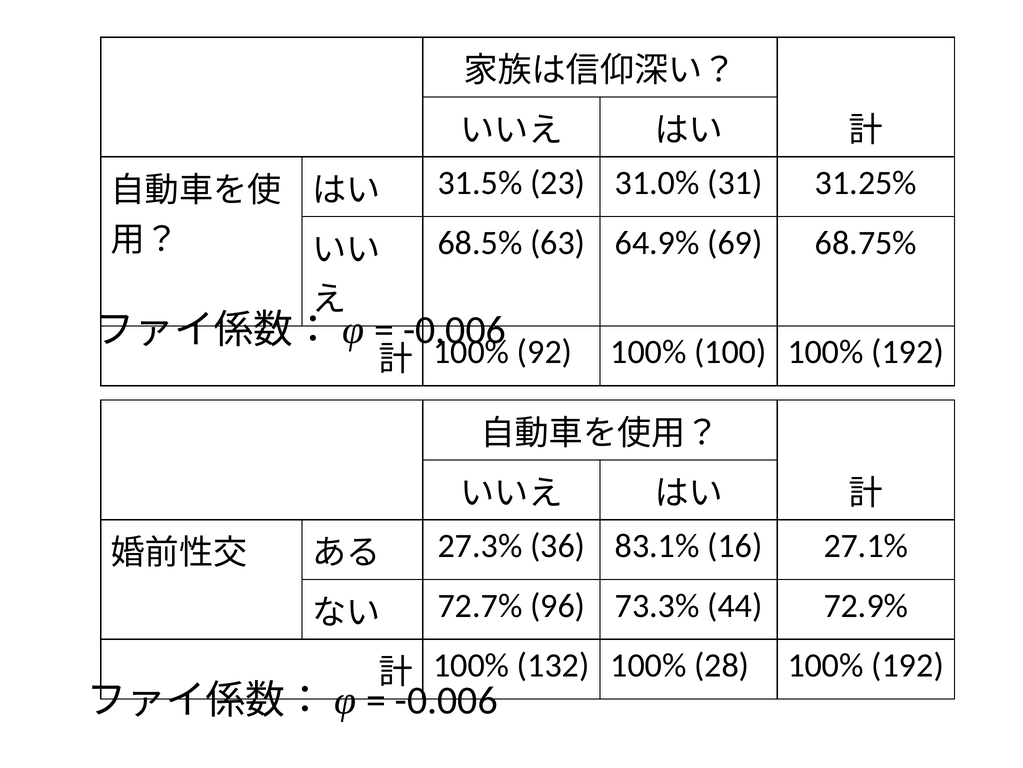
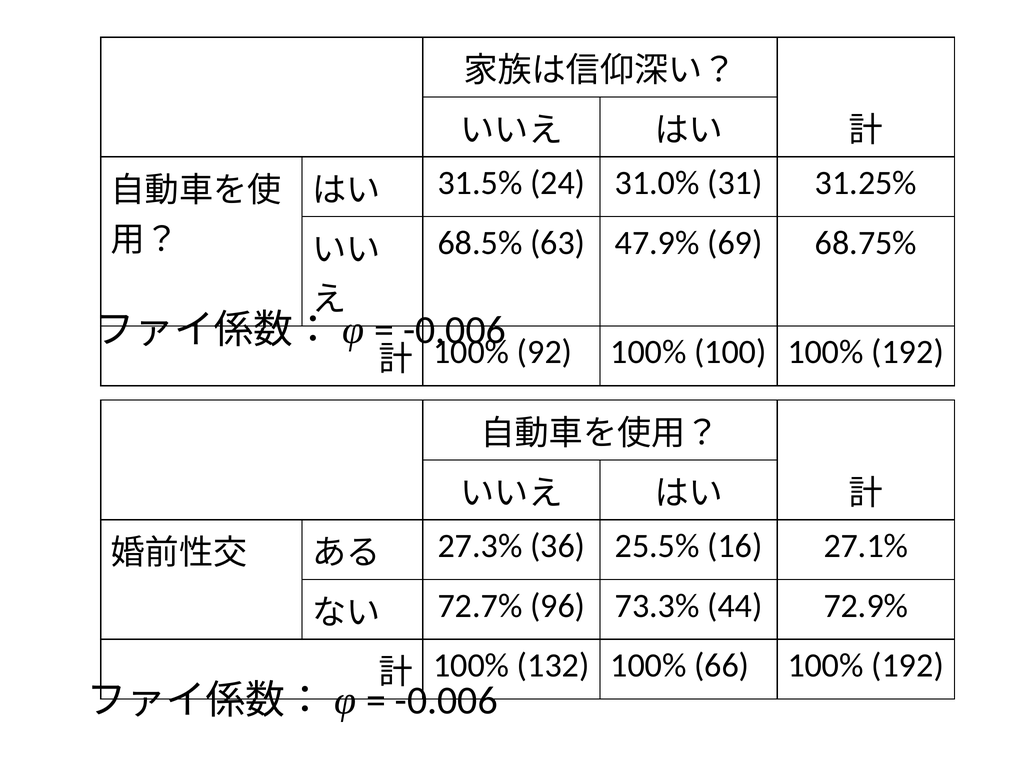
23: 23 -> 24
64.9%: 64.9% -> 47.9%
83.1%: 83.1% -> 25.5%
28: 28 -> 66
